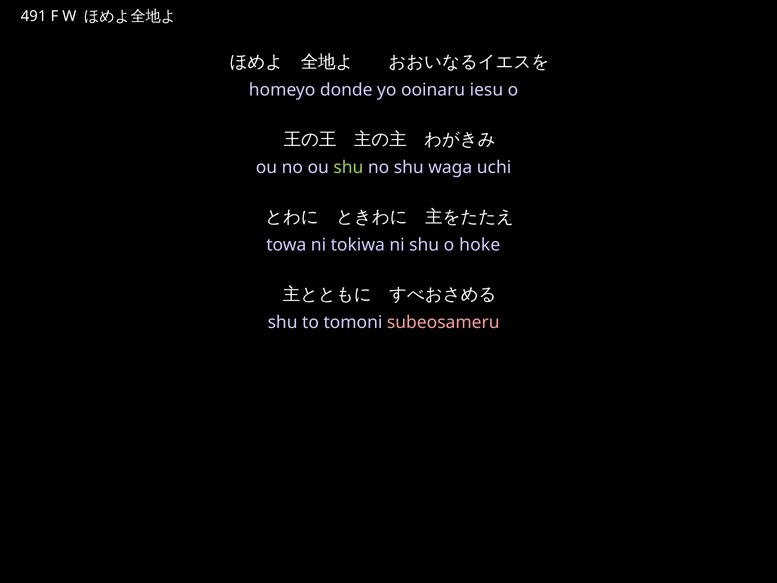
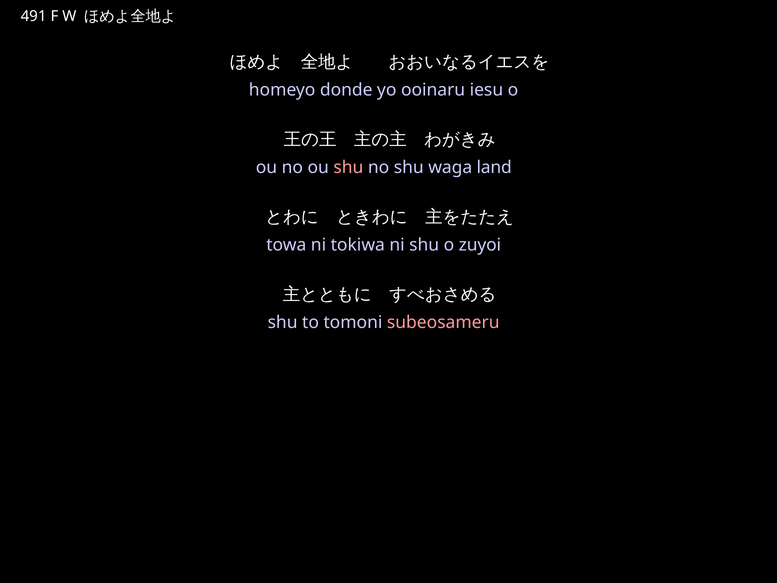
shu at (348, 167) colour: light green -> pink
uchi: uchi -> land
hoke: hoke -> zuyoi
